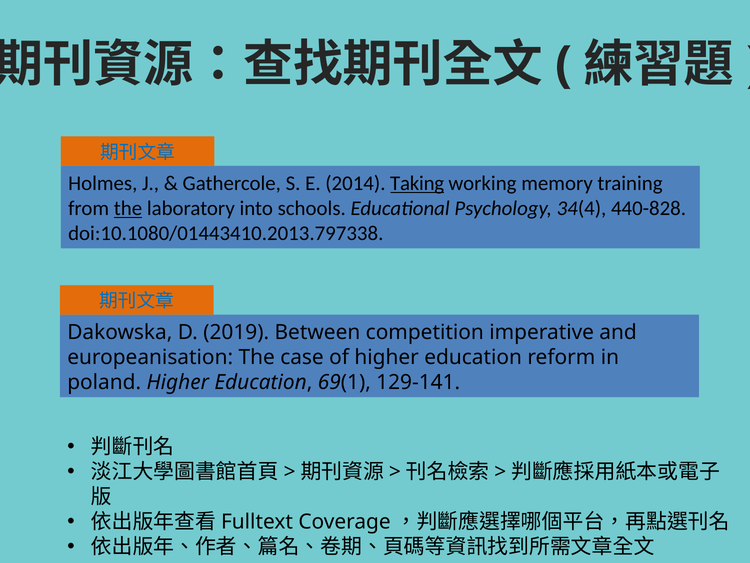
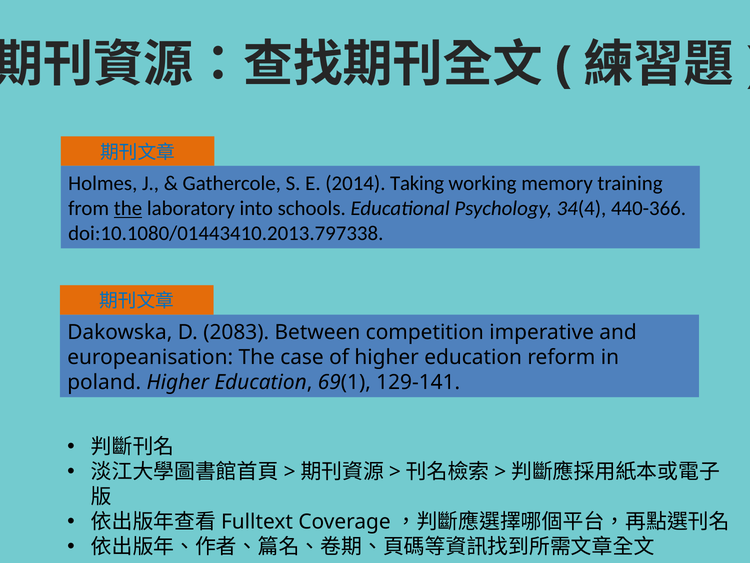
Taking underline: present -> none
440-828: 440-828 -> 440-366
2019: 2019 -> 2083
